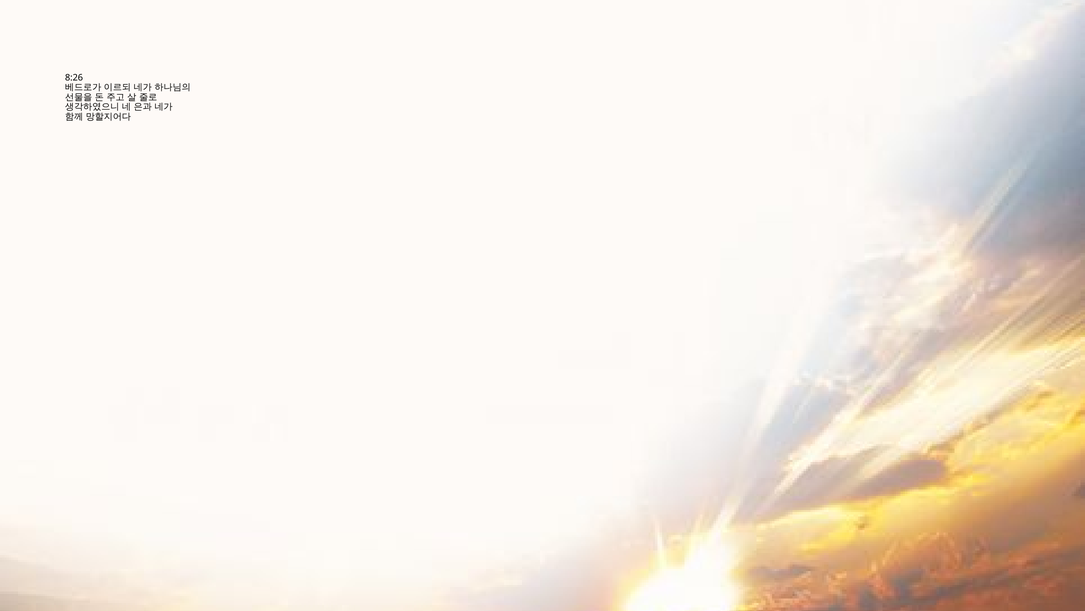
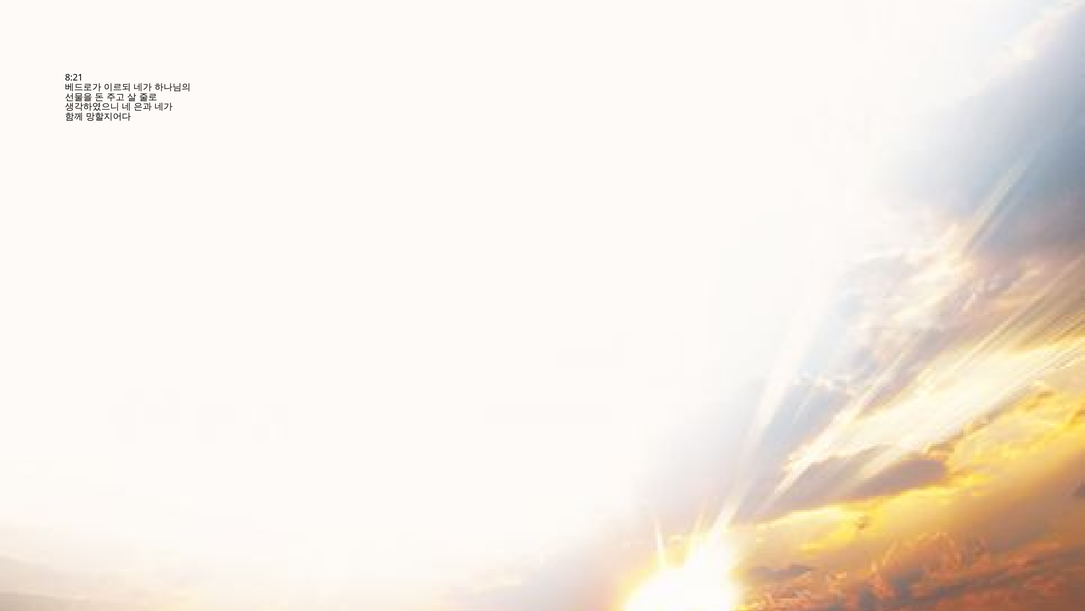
8:26: 8:26 -> 8:21
